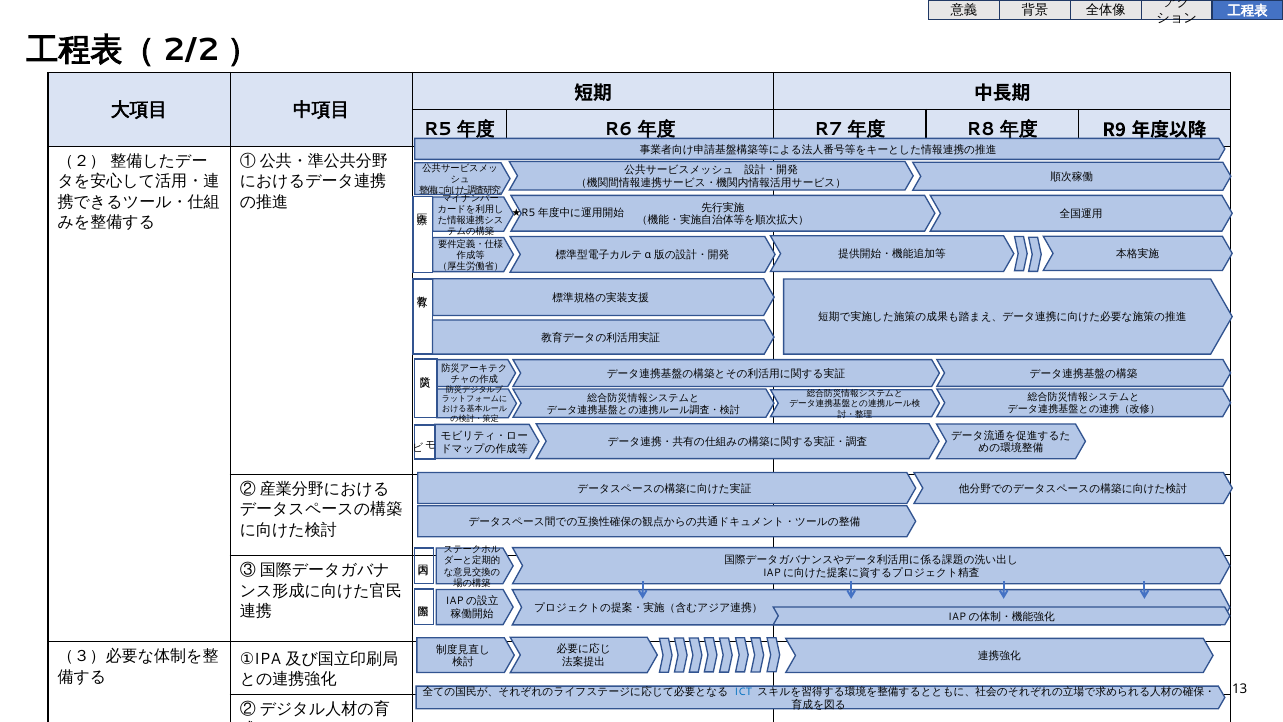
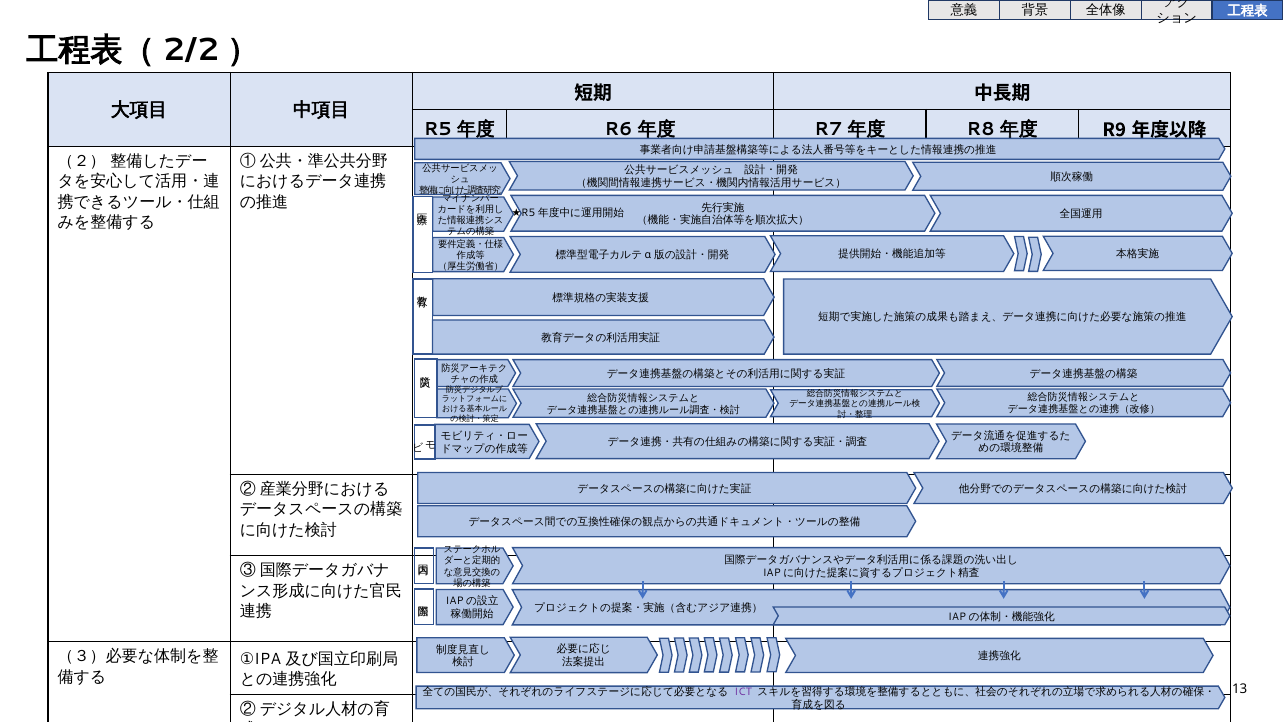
ICT colour: blue -> purple
